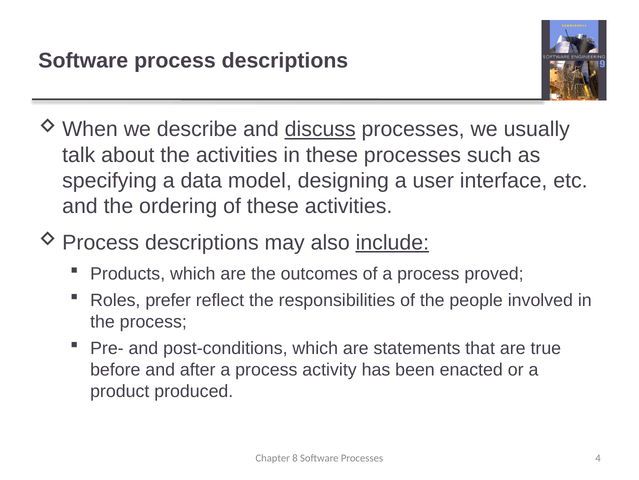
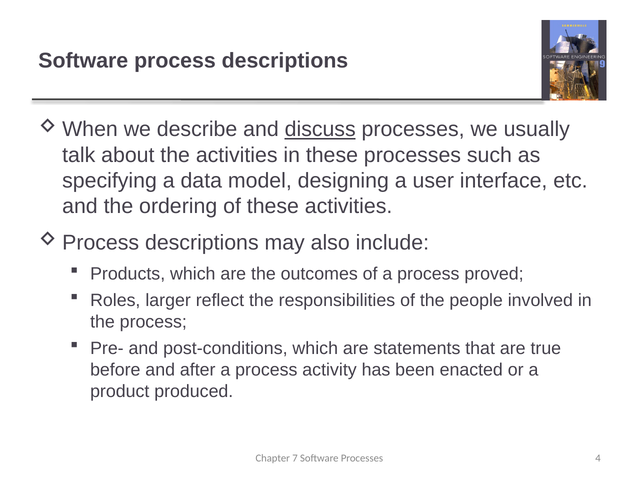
include underline: present -> none
prefer: prefer -> larger
8: 8 -> 7
